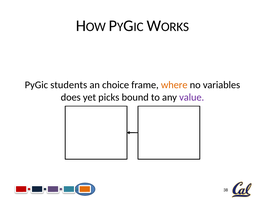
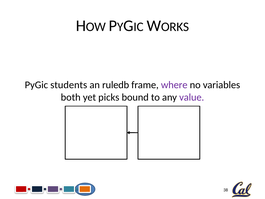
choice: choice -> ruledb
where colour: orange -> purple
does: does -> both
